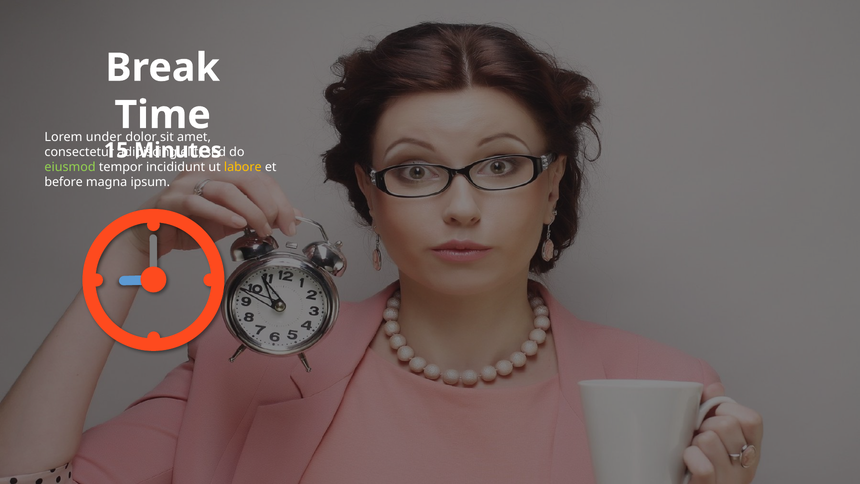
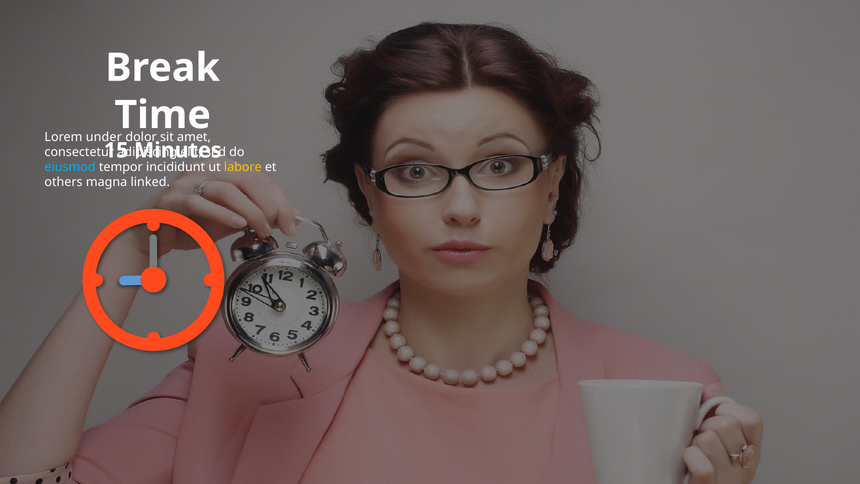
eiusmod colour: light green -> light blue
before: before -> others
ipsum: ipsum -> linked
